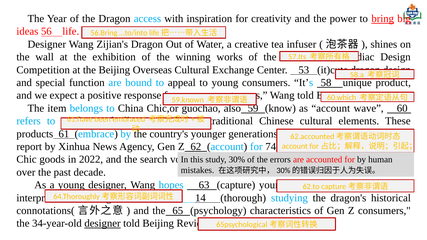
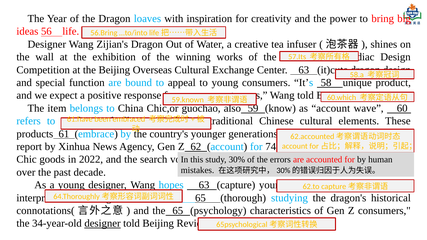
access: access -> loaves
bring underline: present -> none
Center 53: 53 -> 63
14 at (200, 198): 14 -> 65
